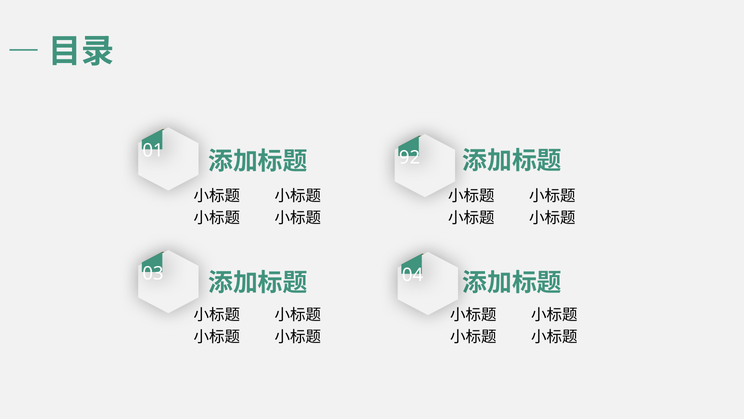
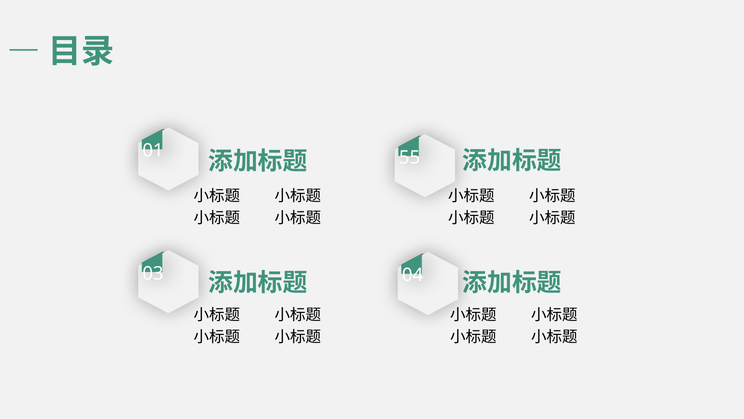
92: 92 -> 55
